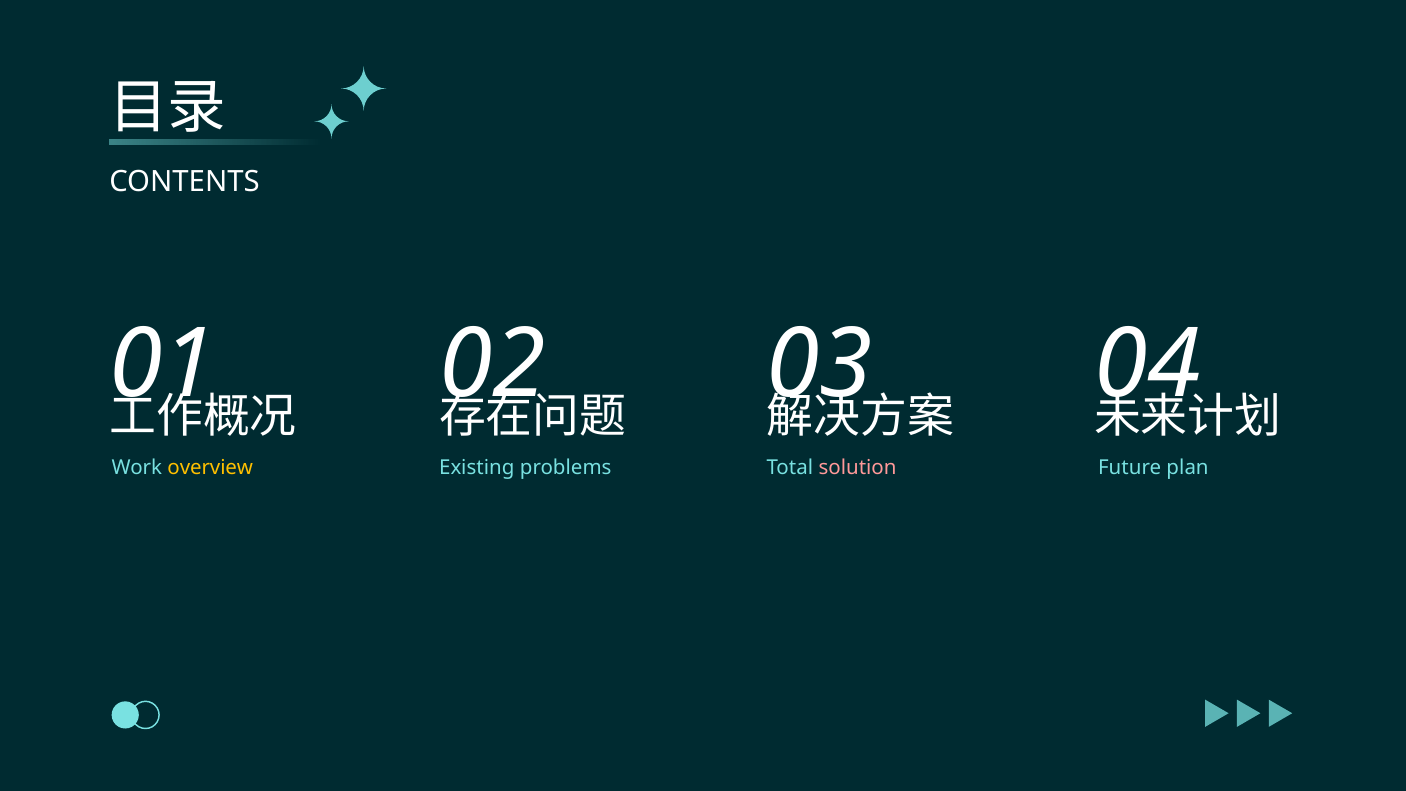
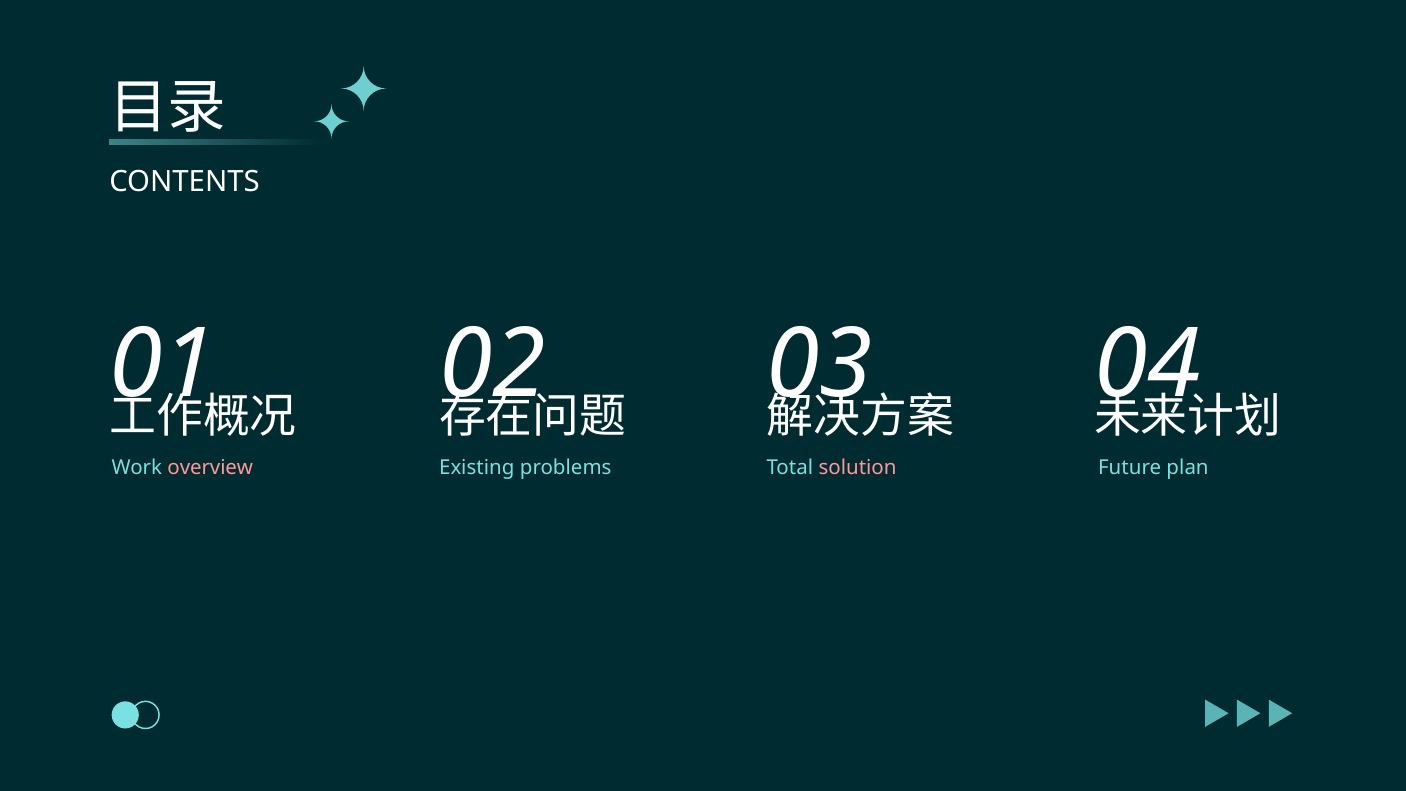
overview colour: yellow -> pink
